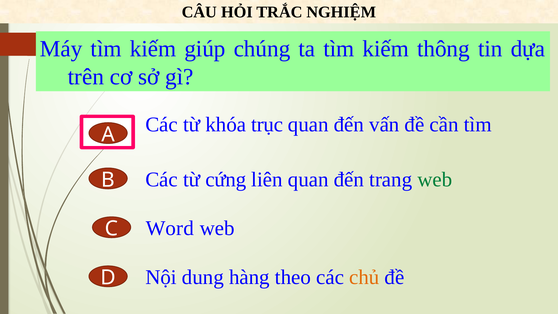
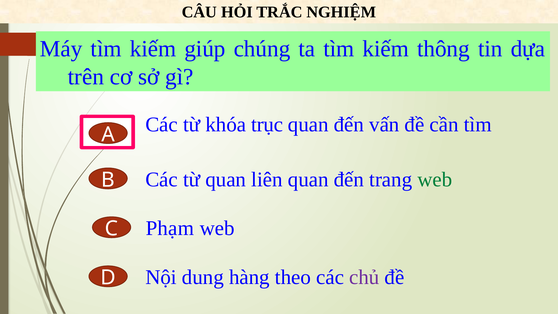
từ cứng: cứng -> quan
Word: Word -> Phạm
chủ colour: orange -> purple
